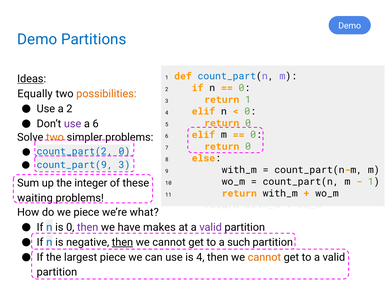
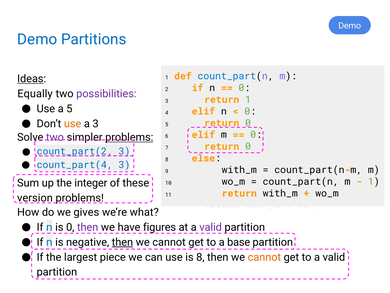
possibilities colour: orange -> purple
a 2: 2 -> 5
use at (73, 124) colour: purple -> orange
a 6: 6 -> 3
two at (55, 137) colour: orange -> purple
problems at (129, 137) underline: none -> present
count_part(2 0: 0 -> 3
count_part(9: count_part(9 -> count_part(4
waiting: waiting -> version
we piece: piece -> gives
makes: makes -> figures
such: such -> base
is 4: 4 -> 8
